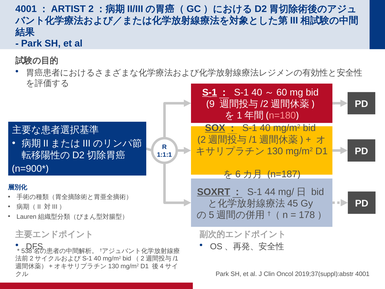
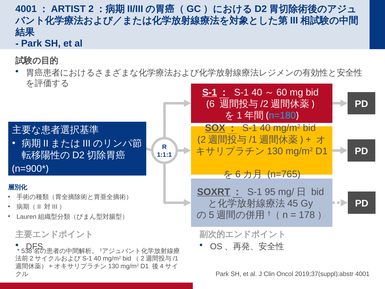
9: 9 -> 6
n=180 colour: pink -> light blue
n=187: n=187 -> n=765
44: 44 -> 95
